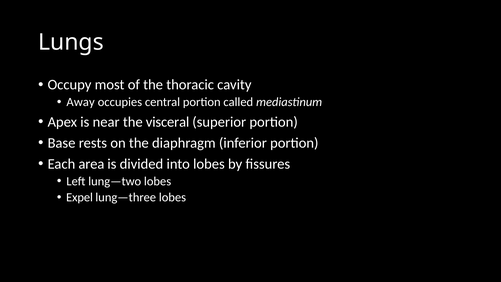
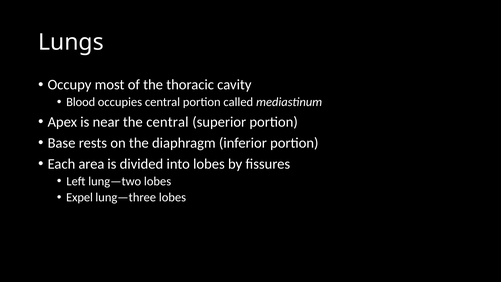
Away: Away -> Blood
the visceral: visceral -> central
